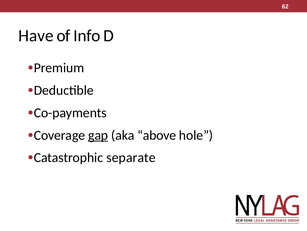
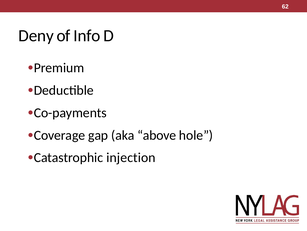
Have: Have -> Deny
gap underline: present -> none
separate: separate -> injection
